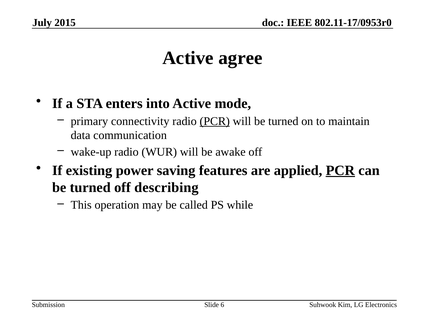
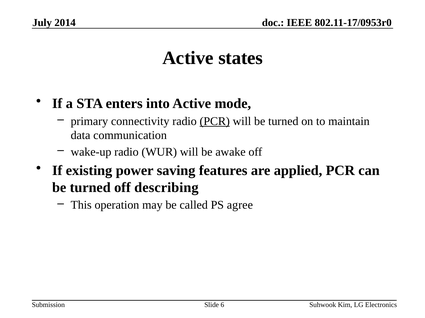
2015: 2015 -> 2014
agree: agree -> states
PCR at (340, 171) underline: present -> none
while: while -> agree
